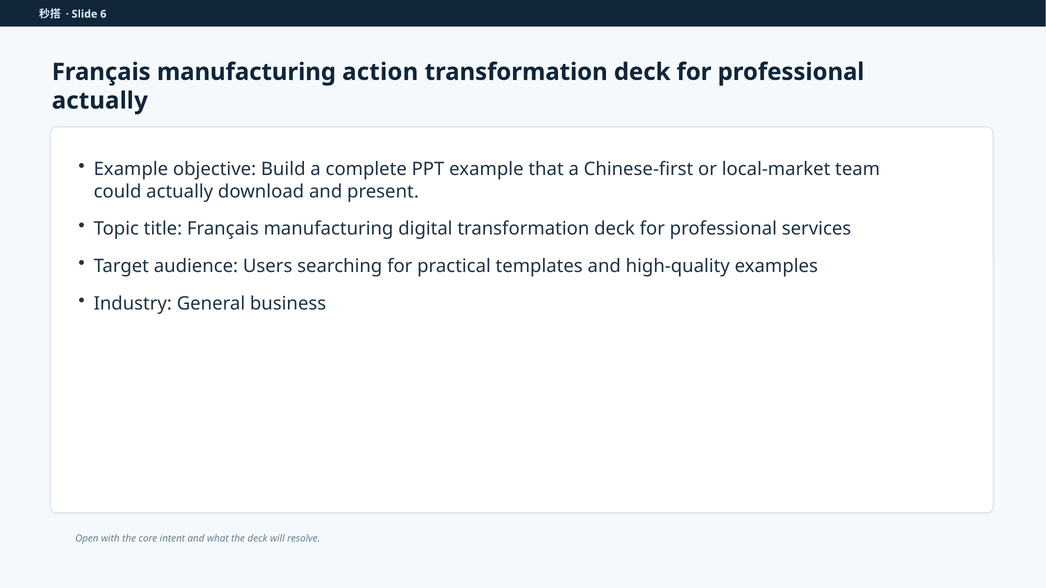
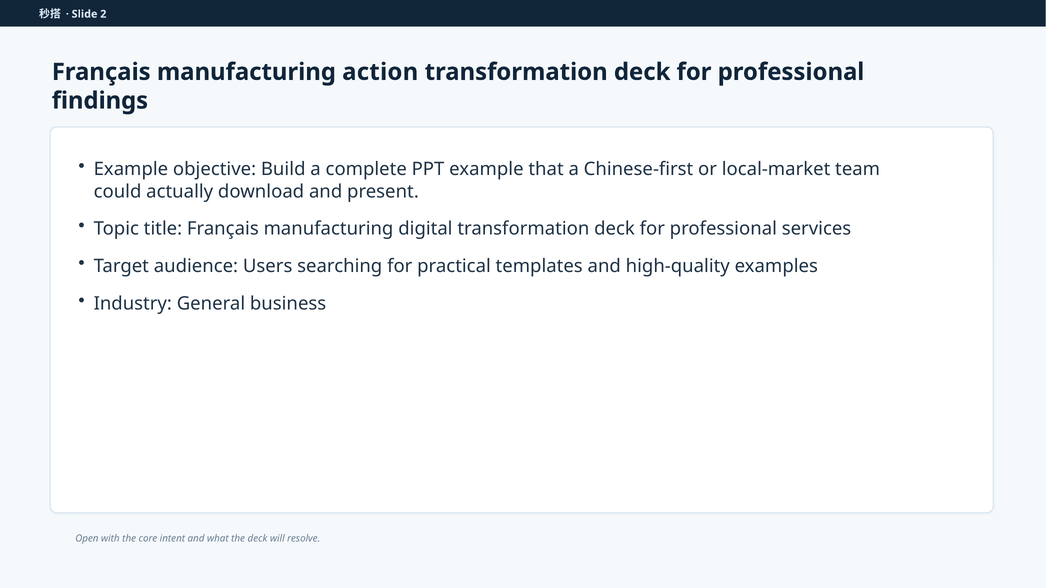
6: 6 -> 2
actually at (100, 101): actually -> findings
